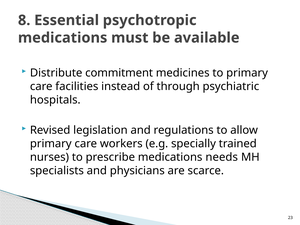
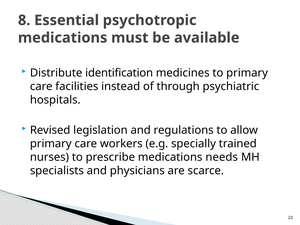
commitment: commitment -> identification
